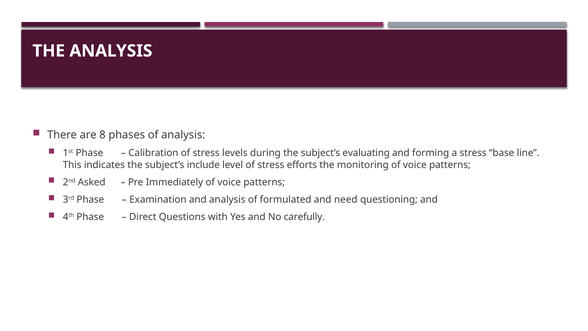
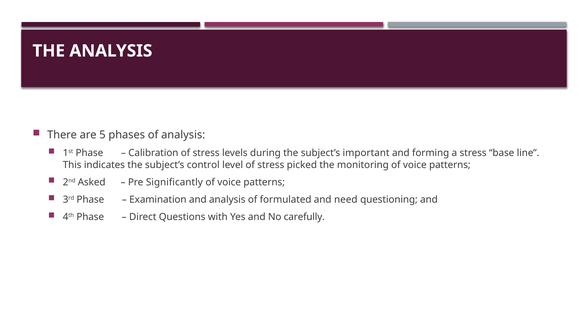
8: 8 -> 5
evaluating: evaluating -> important
include: include -> control
efforts: efforts -> picked
Immediately: Immediately -> Significantly
